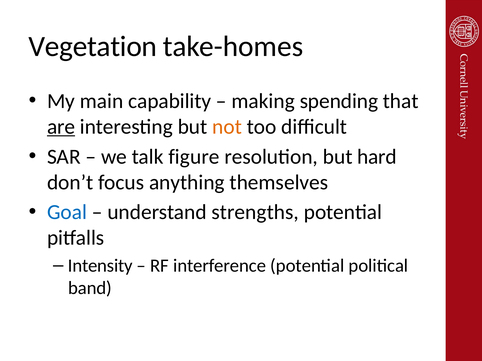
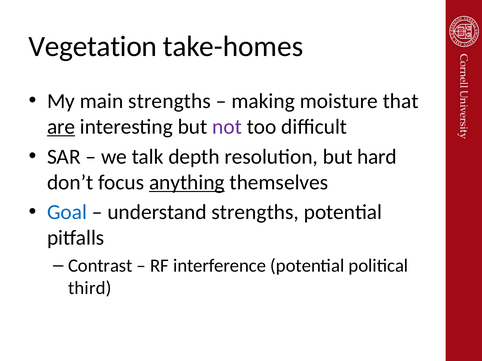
main capability: capability -> strengths
spending: spending -> moisture
not colour: orange -> purple
figure: figure -> depth
anything underline: none -> present
Intensity: Intensity -> Contrast
band: band -> third
